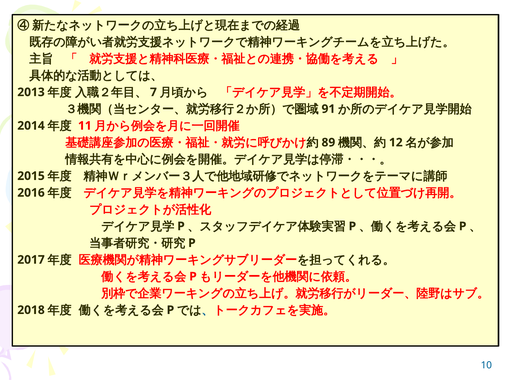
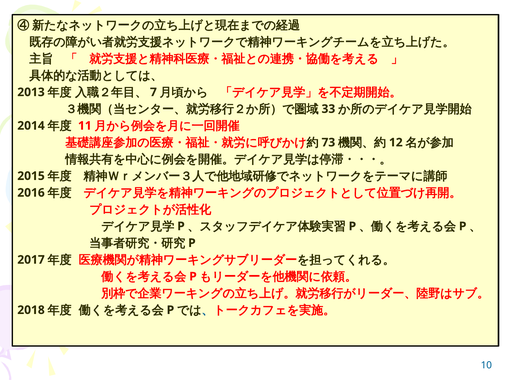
91: 91 -> 33
89: 89 -> 73
